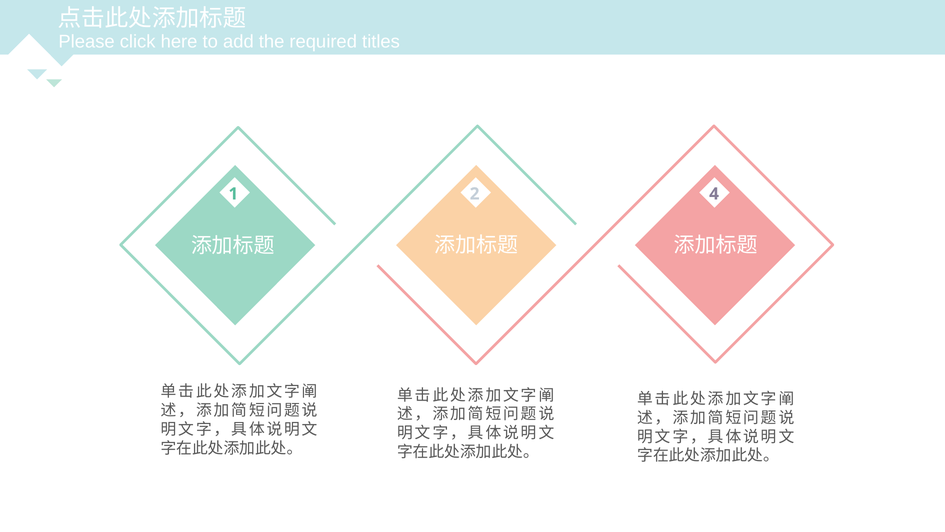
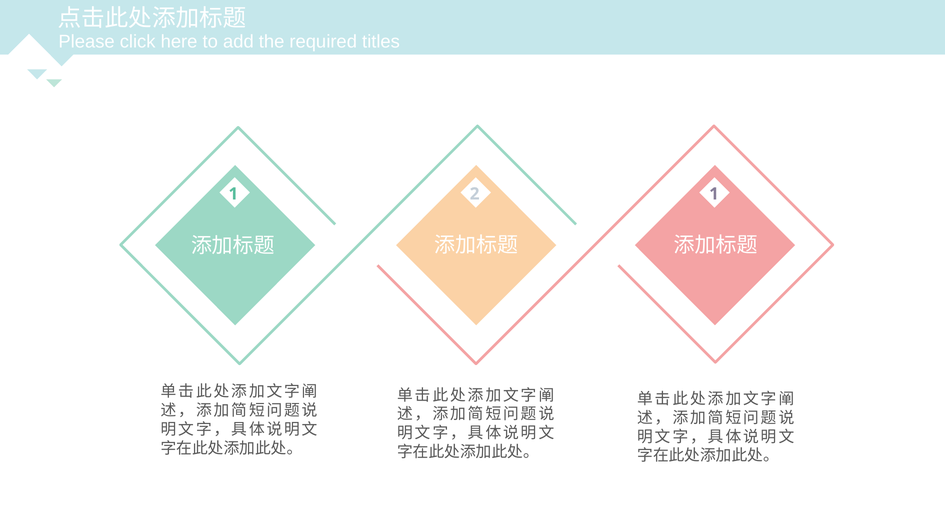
2 4: 4 -> 1
